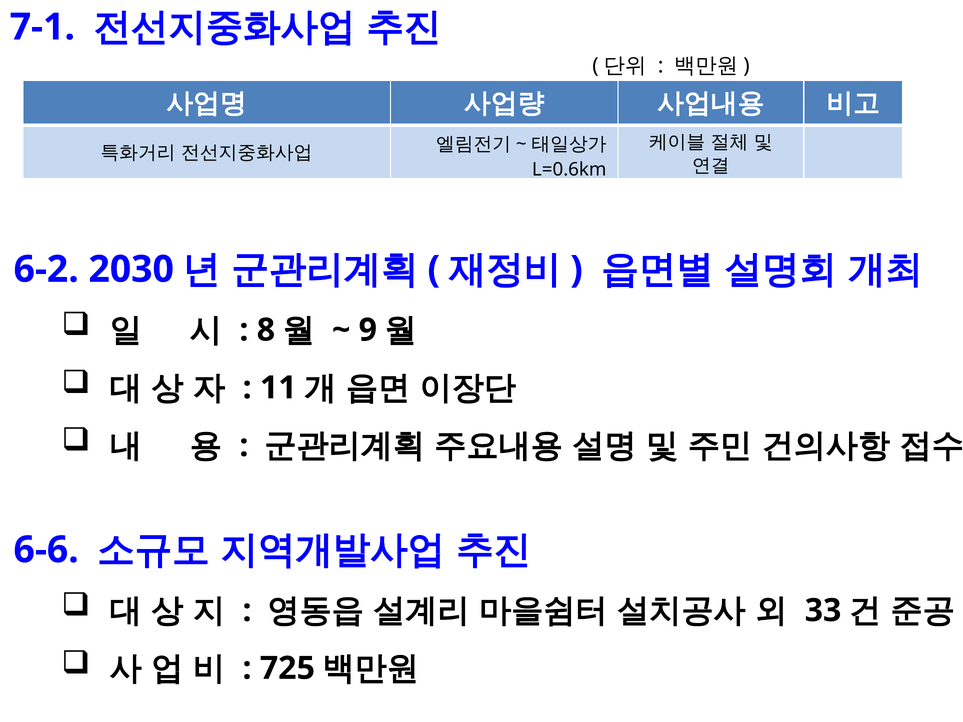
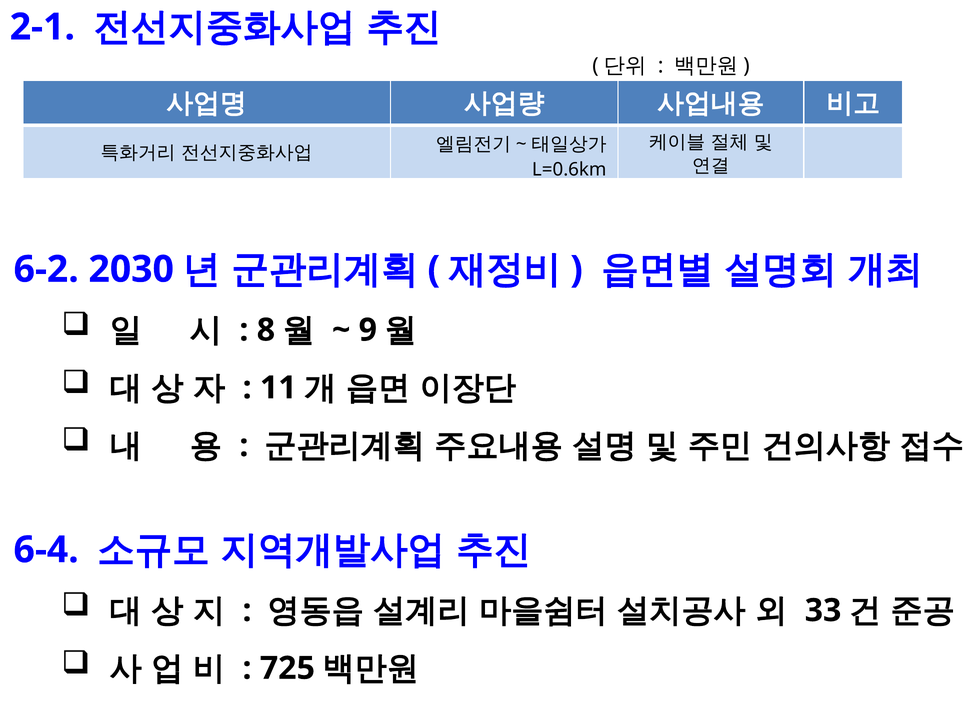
7-1: 7-1 -> 2-1
6-6: 6-6 -> 6-4
